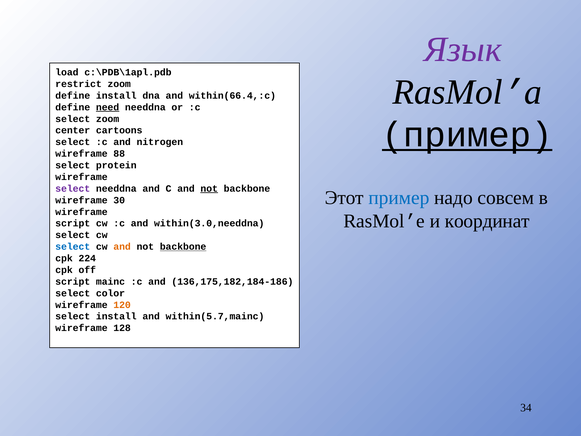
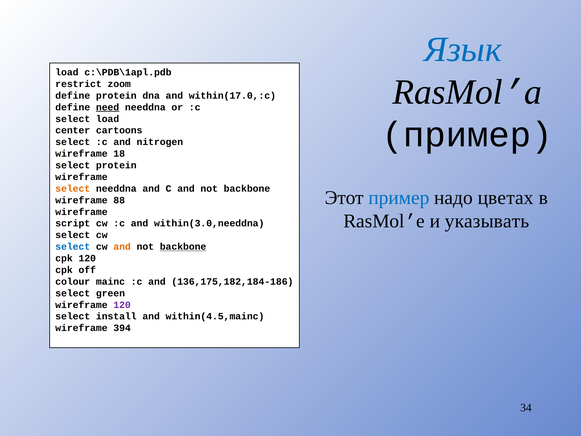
Язык colour: purple -> blue
define install: install -> protein
within(66.4,:c: within(66.4,:c -> within(17.0,:c
select zoom: zoom -> load
пример at (467, 135) underline: present -> none
88: 88 -> 18
select at (73, 188) colour: purple -> orange
not at (209, 188) underline: present -> none
совсем: совсем -> цветах
30: 30 -> 88
координат: координат -> указывать
cpk 224: 224 -> 120
script at (73, 281): script -> colour
color: color -> green
120 at (122, 305) colour: orange -> purple
within(5.7,mainc: within(5.7,mainc -> within(4.5,mainc
128: 128 -> 394
